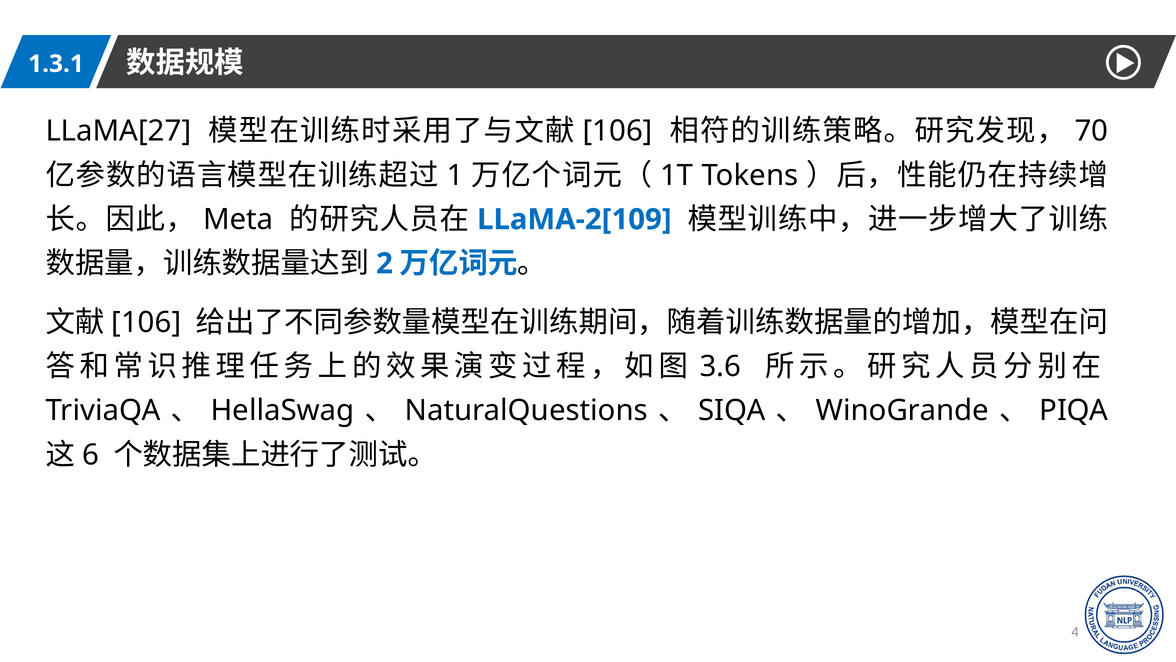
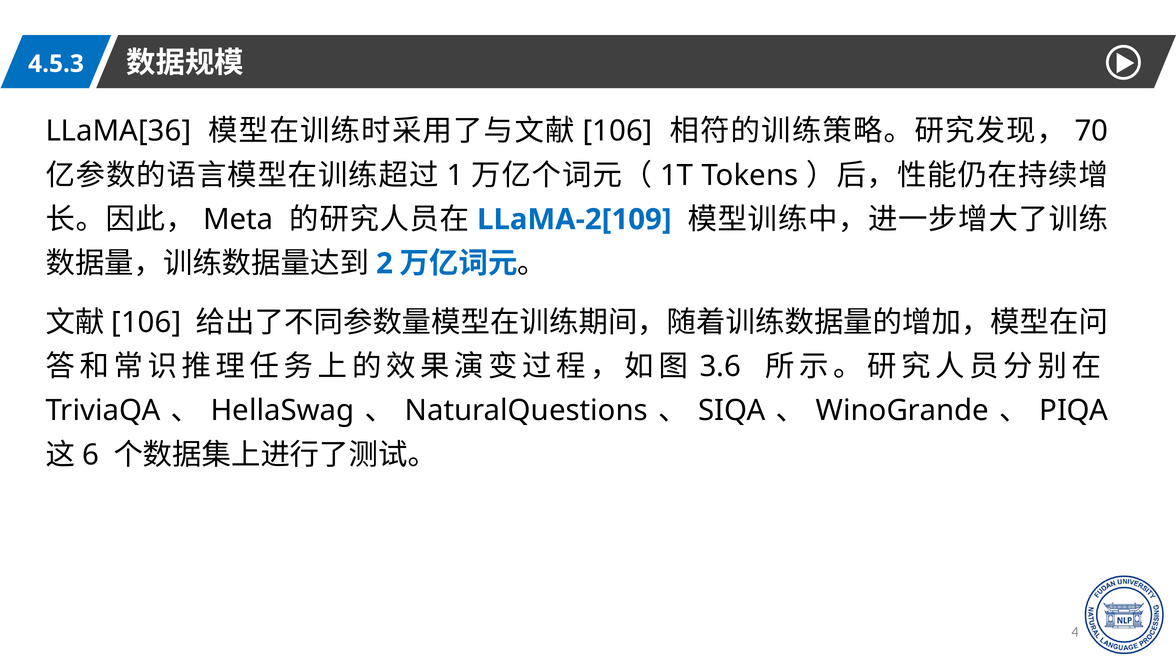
1.3.1: 1.3.1 -> 4.5.3
LLaMA[27: LLaMA[27 -> LLaMA[36
